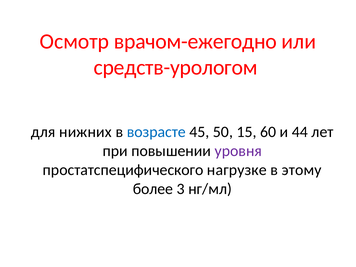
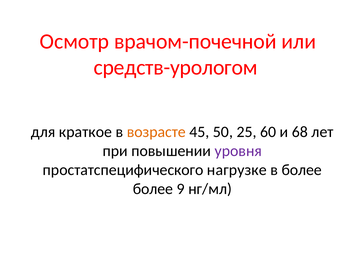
врачом-ежегодно: врачом-ежегодно -> врачом-почечной
нижних: нижних -> краткое
возрасте colour: blue -> orange
15: 15 -> 25
44: 44 -> 68
в этому: этому -> более
3: 3 -> 9
